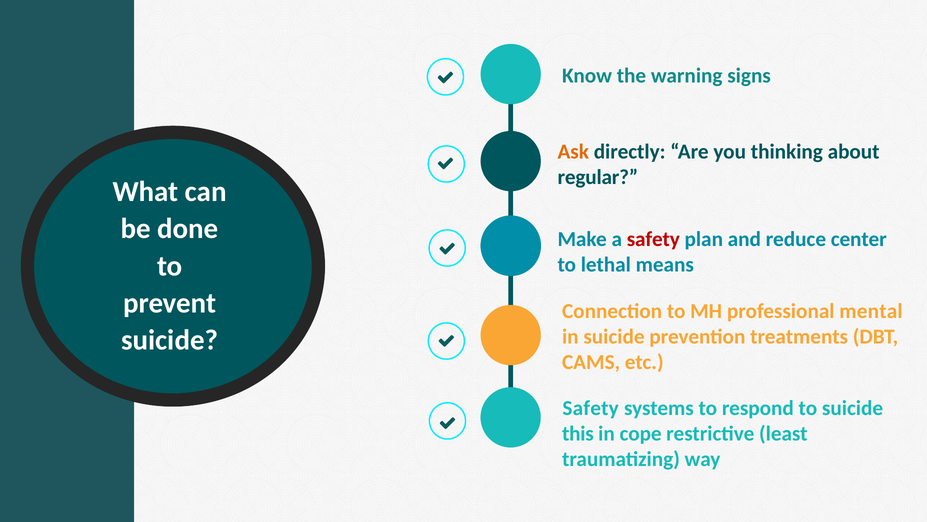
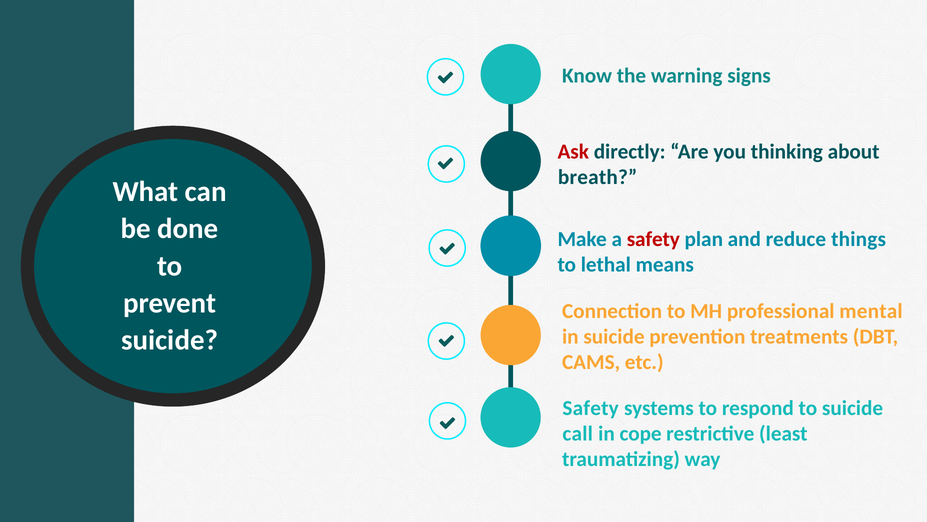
Ask colour: orange -> red
regular: regular -> breath
center: center -> things
this: this -> call
